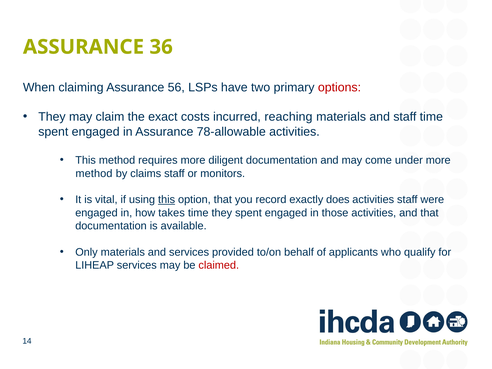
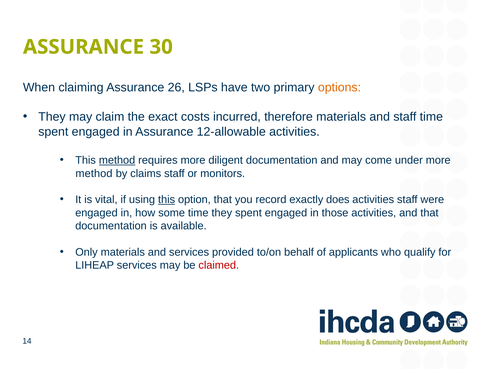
36: 36 -> 30
56: 56 -> 26
options colour: red -> orange
reaching: reaching -> therefore
78-allowable: 78-allowable -> 12-allowable
method at (117, 160) underline: none -> present
takes: takes -> some
